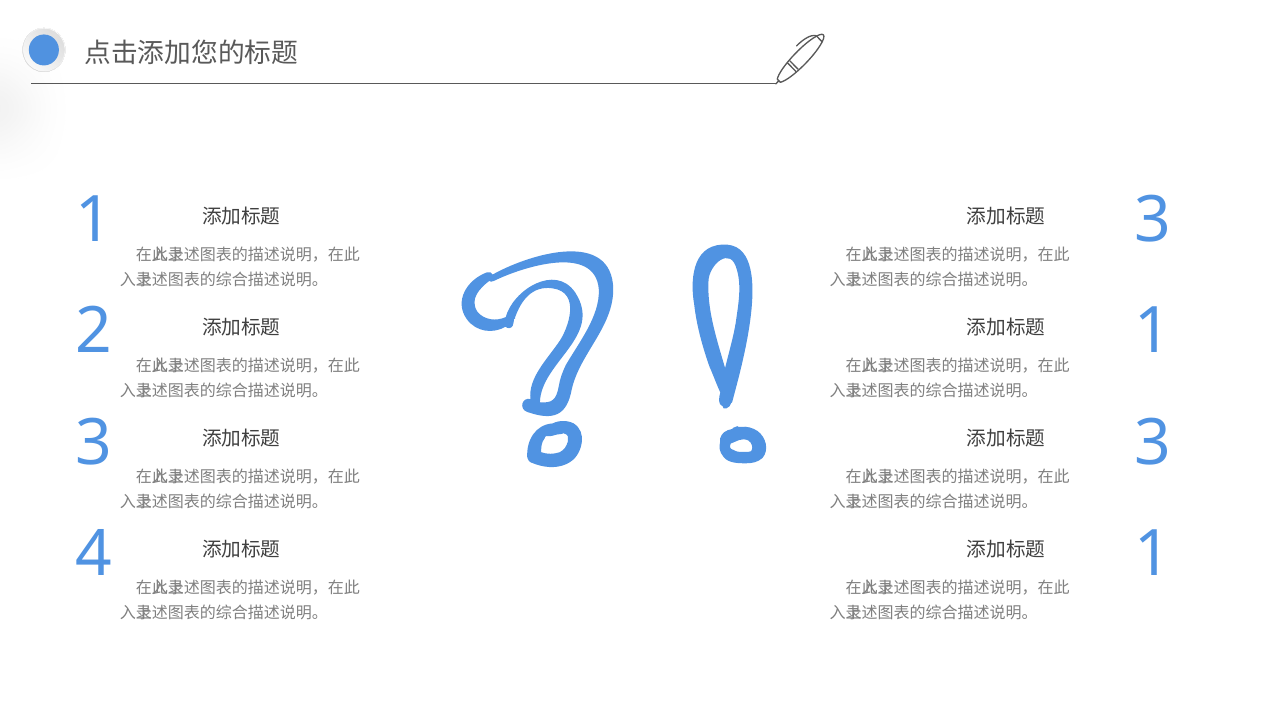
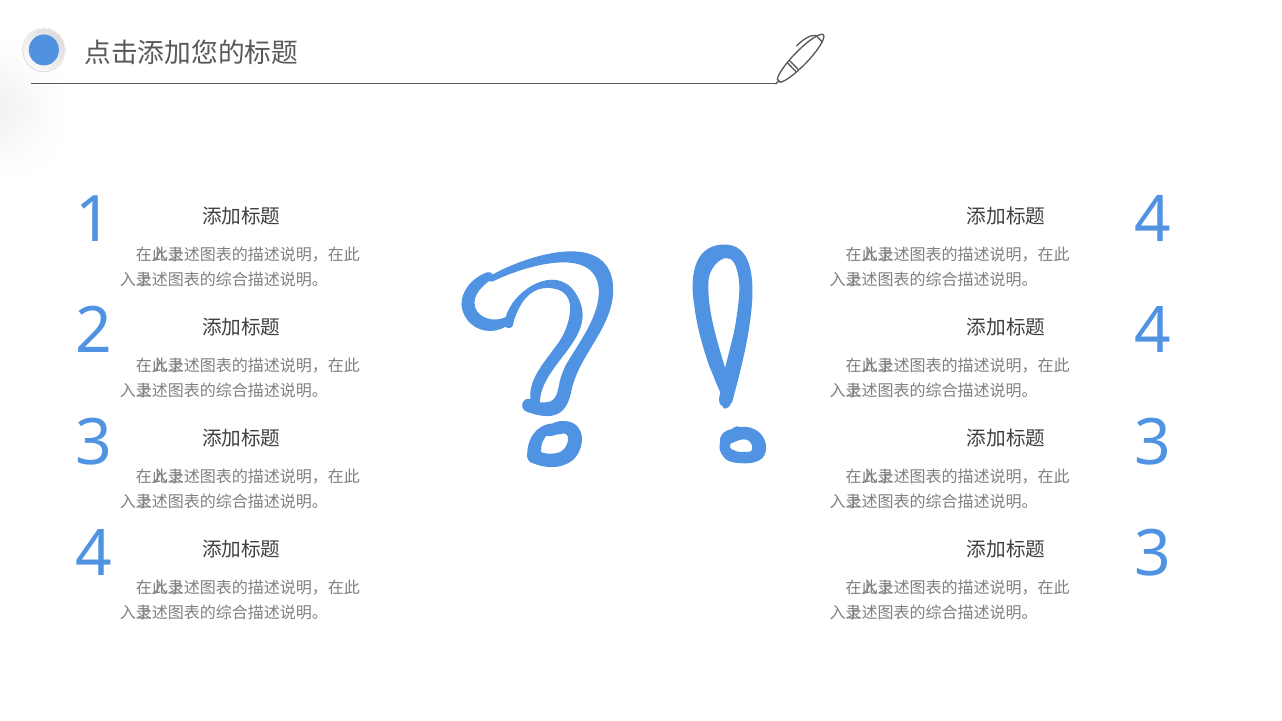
3 at (1153, 221): 3 -> 4
1 at (1153, 332): 1 -> 4
1 at (1153, 554): 1 -> 3
